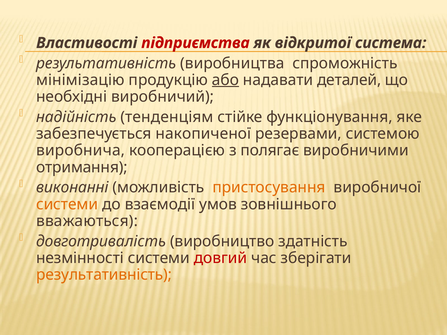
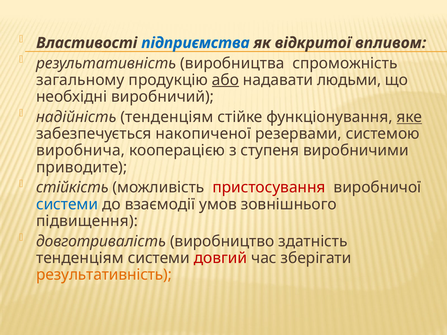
підприємства colour: red -> blue
система: система -> впливом
мінімізацію: мінімізацію -> загальному
деталей: деталей -> людьми
яке underline: none -> present
полягає: полягає -> ступеня
отримання: отримання -> приводите
виконанні: виконанні -> стійкість
пристосування colour: orange -> red
системи at (67, 204) colour: orange -> blue
вважаються: вважаються -> підвищення
незмінності at (80, 258): незмінності -> тенденціям
